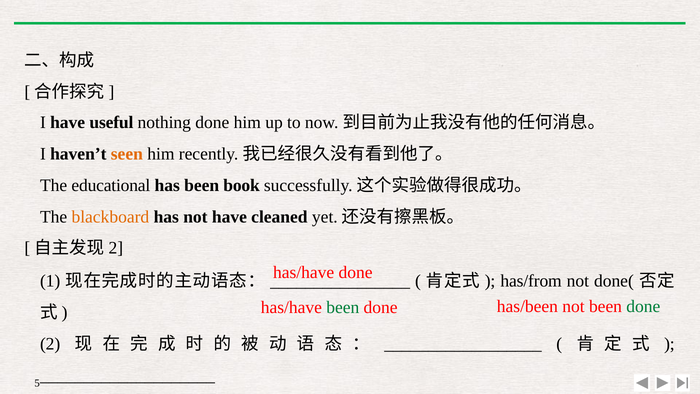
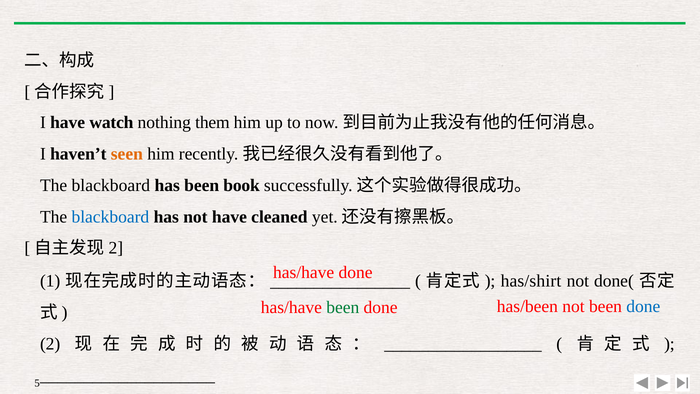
useful: useful -> watch
nothing done: done -> them
educational at (111, 185): educational -> blackboard
blackboard at (110, 217) colour: orange -> blue
has/from: has/from -> has/shirt
done at (643, 306) colour: green -> blue
